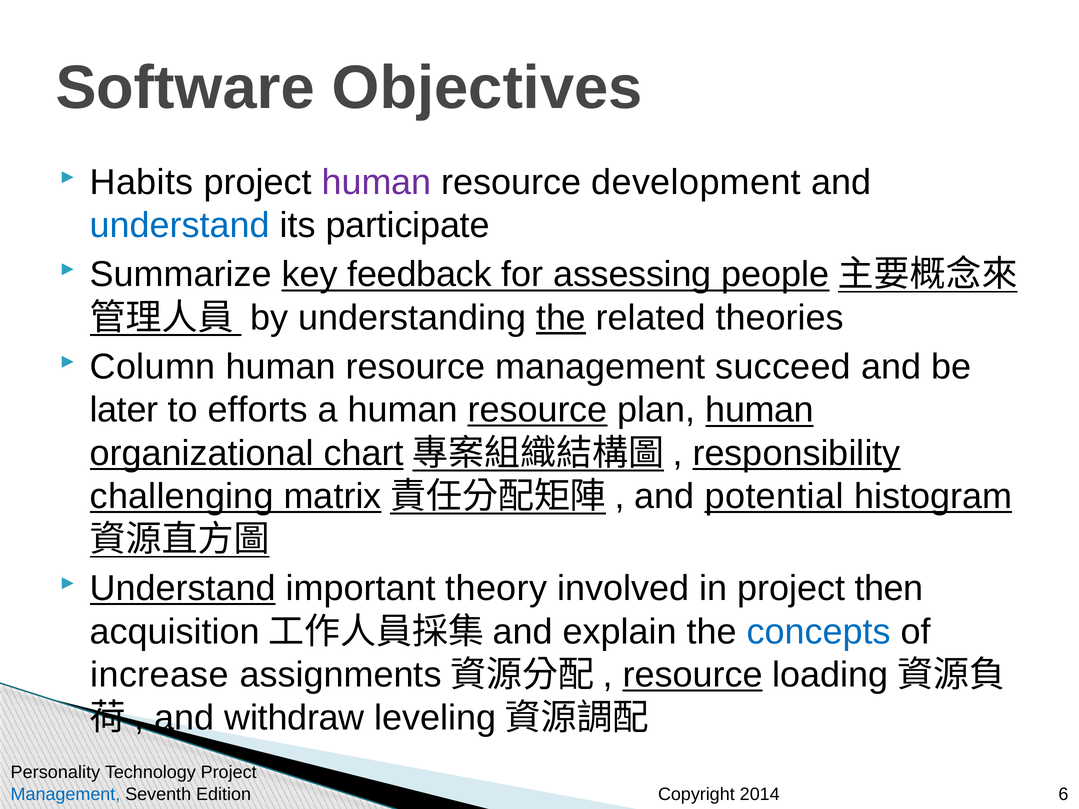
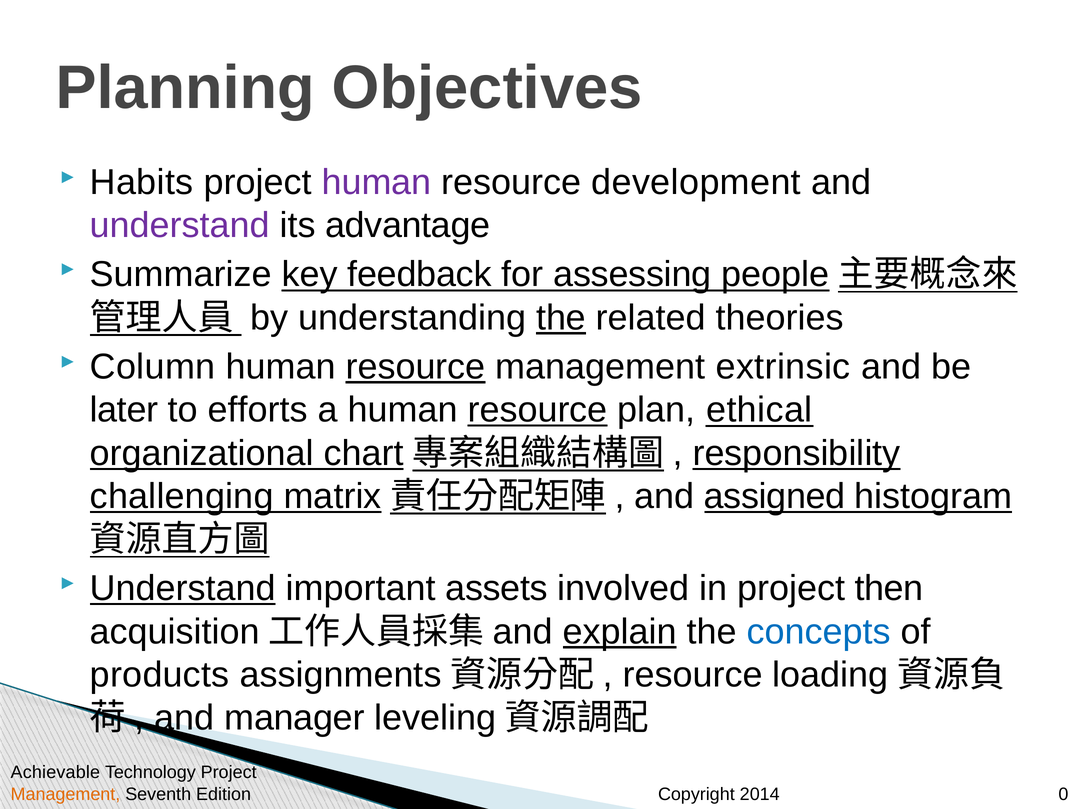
Software: Software -> Planning
understand at (180, 226) colour: blue -> purple
participate: participate -> advantage
resource at (416, 367) underline: none -> present
succeed: succeed -> extrinsic
plan human: human -> ethical
potential: potential -> assigned
theory: theory -> assets
explain underline: none -> present
increase: increase -> products
resource at (693, 675) underline: present -> none
withdraw: withdraw -> manager
Personality: Personality -> Achievable
Management at (65, 794) colour: blue -> orange
6: 6 -> 0
